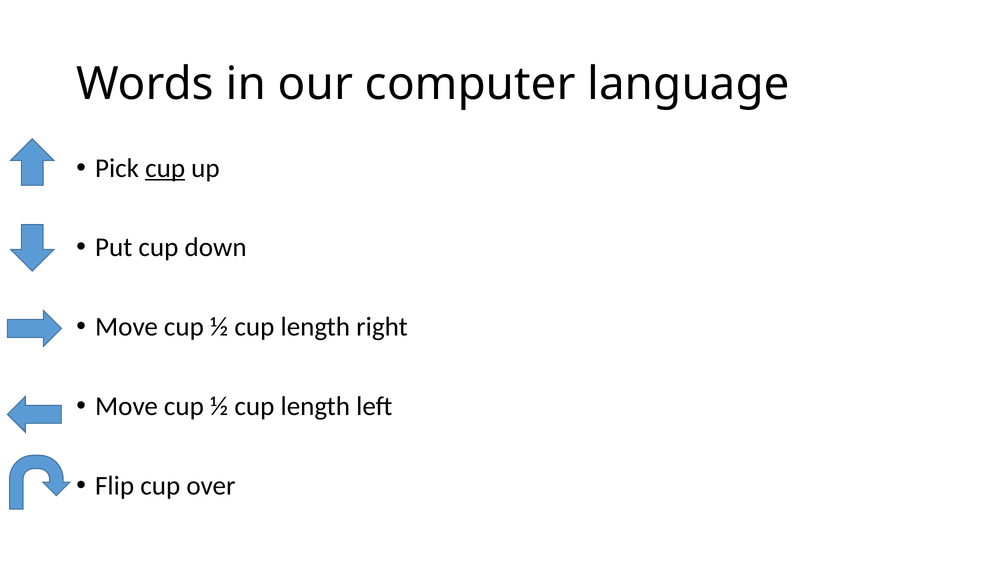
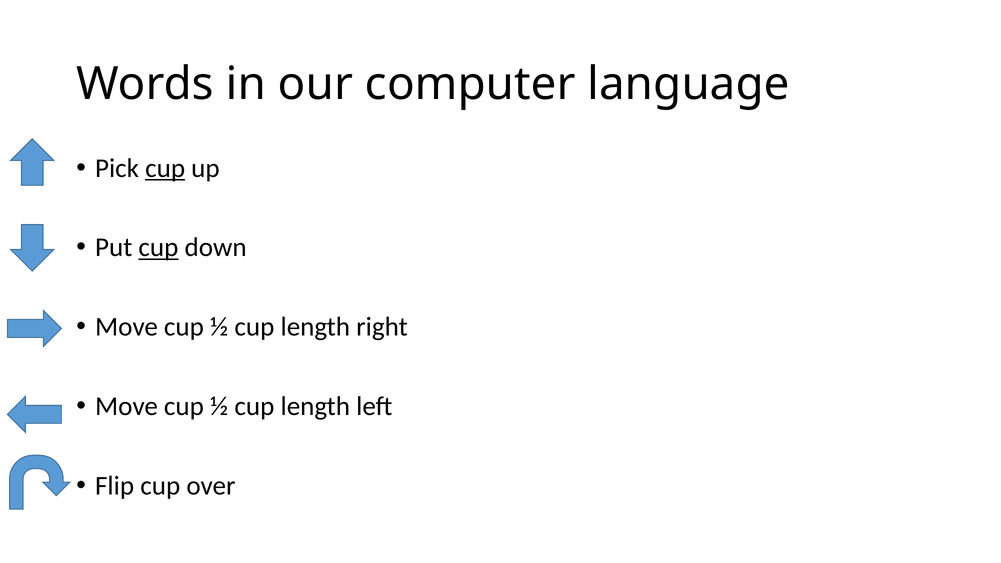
cup at (158, 247) underline: none -> present
